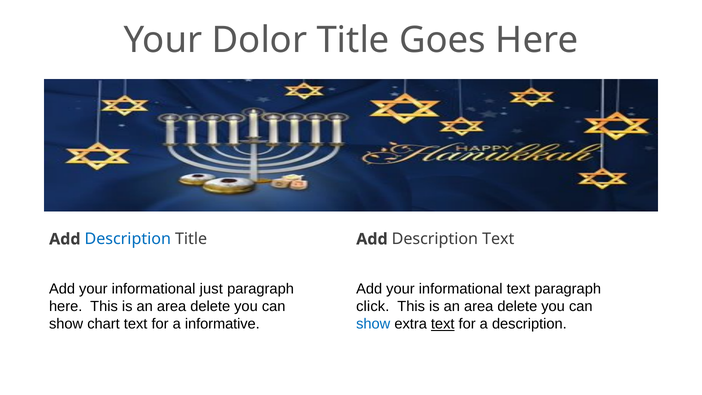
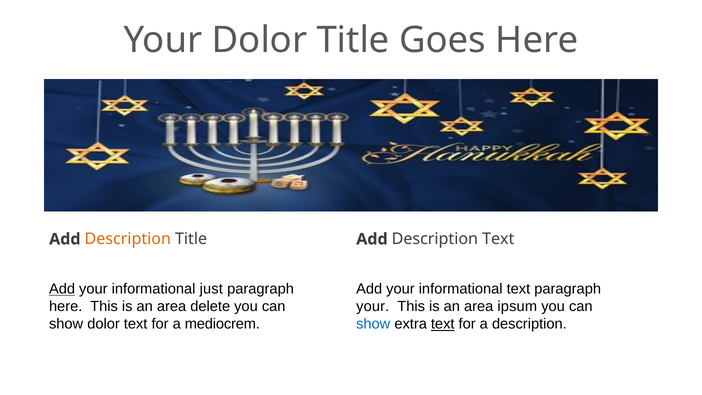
Description at (128, 239) colour: blue -> orange
Add at (62, 289) underline: none -> present
click at (373, 306): click -> your
delete at (517, 306): delete -> ipsum
show chart: chart -> dolor
informative: informative -> mediocrem
